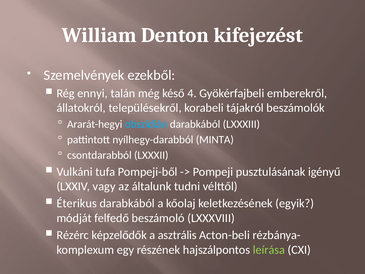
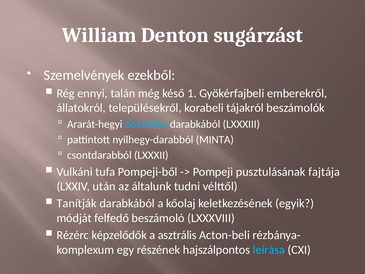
kifejezést: kifejezést -> sugárzást
4: 4 -> 1
igényű: igényű -> fajtája
vagy: vagy -> után
Éterikus: Éterikus -> Tanítják
leírása colour: light green -> light blue
